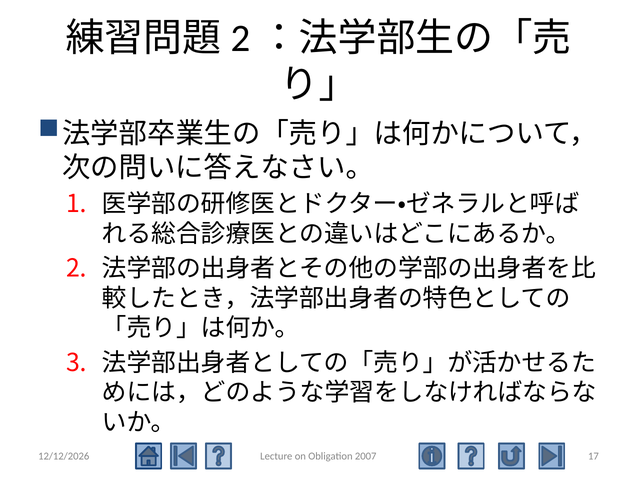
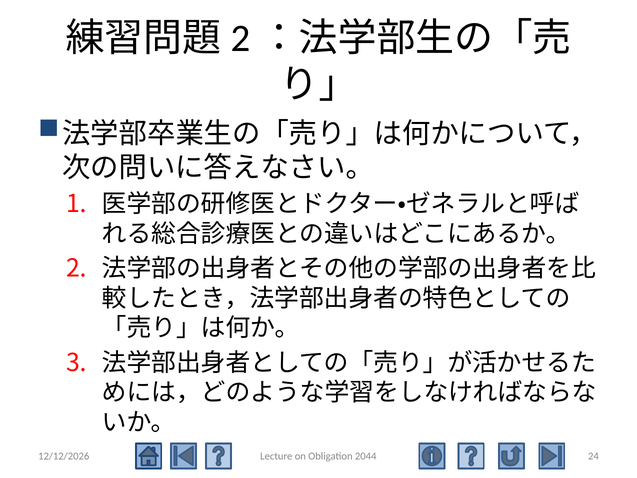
2007: 2007 -> 2044
17: 17 -> 24
